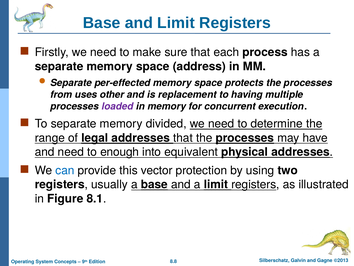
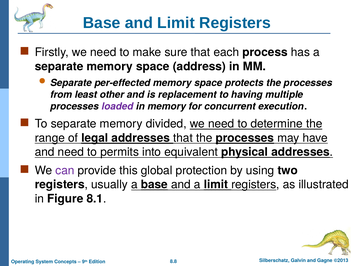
uses: uses -> least
enough: enough -> permits
can colour: blue -> purple
vector: vector -> global
